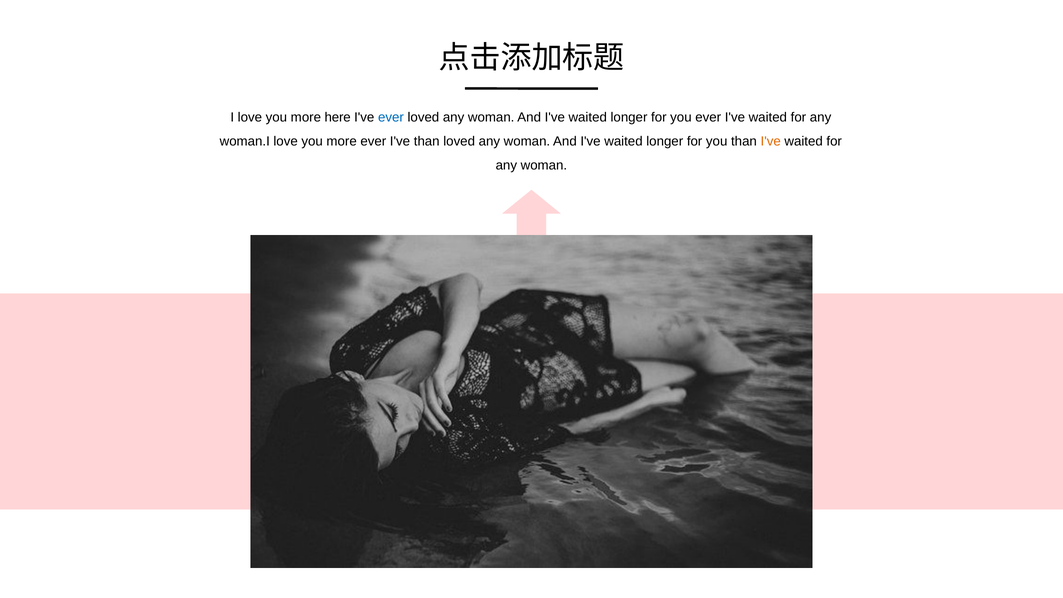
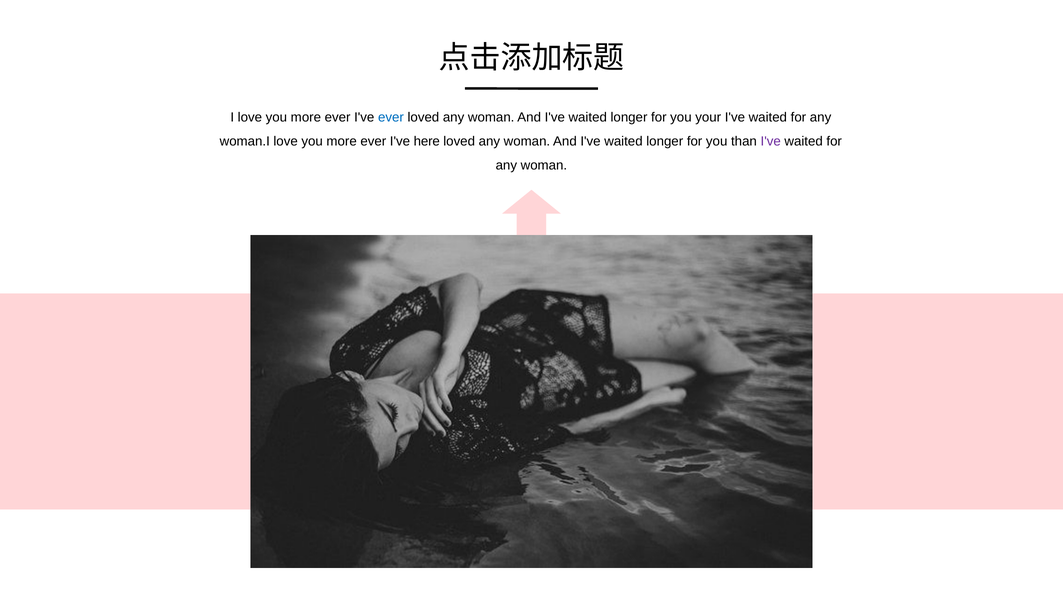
here at (338, 118): here -> ever
you ever: ever -> your
I've than: than -> here
I've at (771, 141) colour: orange -> purple
